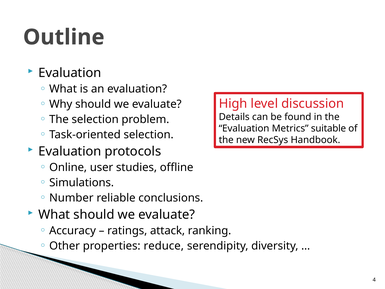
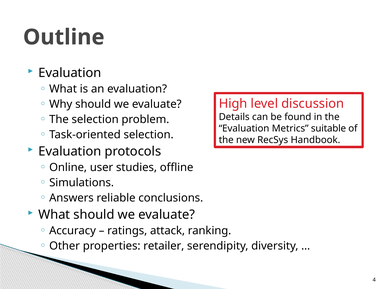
Number: Number -> Answers
reduce: reduce -> retailer
